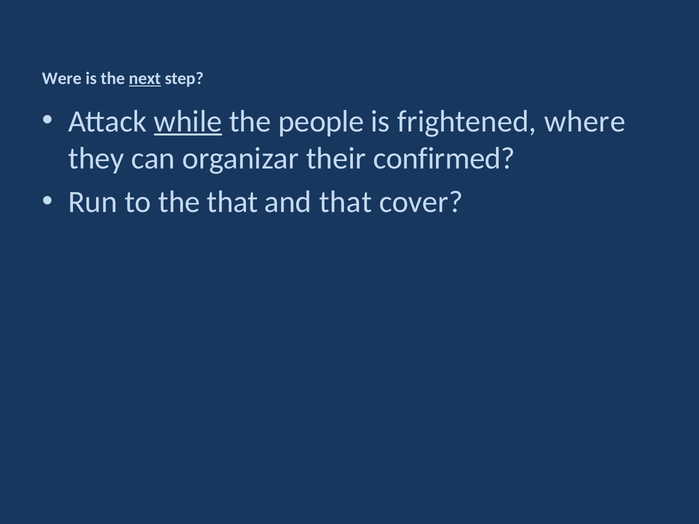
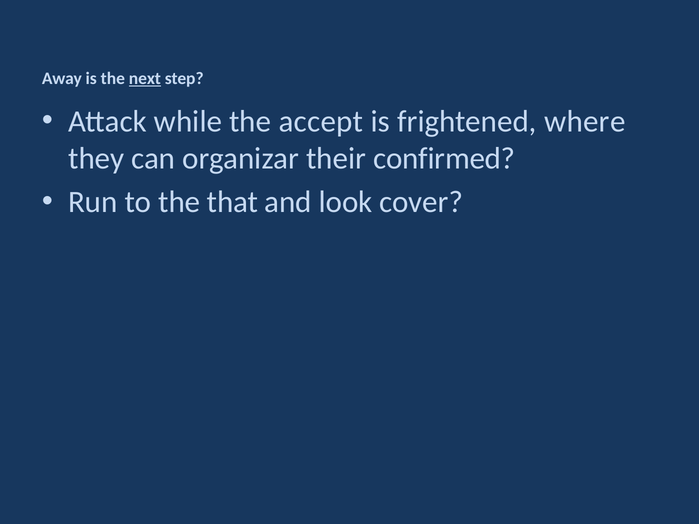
Were: Were -> Away
while underline: present -> none
people: people -> accept
and that: that -> look
